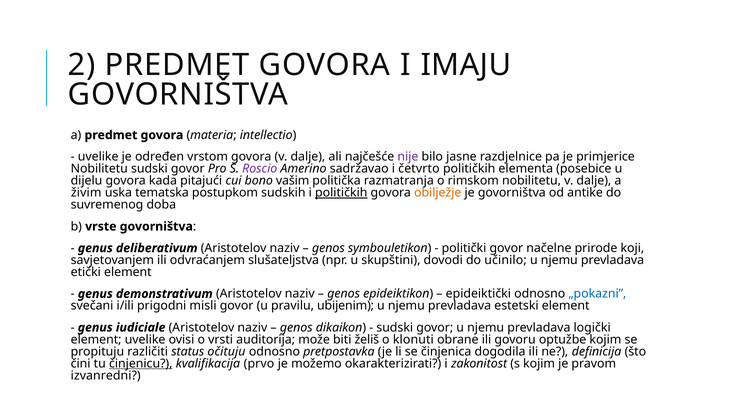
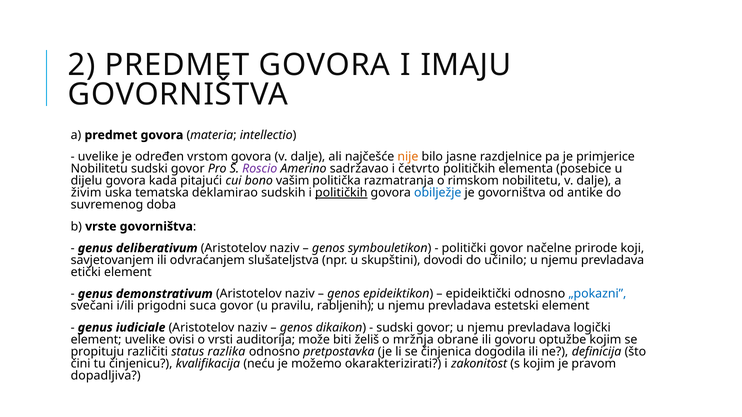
nije colour: purple -> orange
postupkom: postupkom -> deklamirao
obilježje colour: orange -> blue
misli: misli -> suca
ubijenim: ubijenim -> rabljenih
klonuti: klonuti -> mržnja
očituju: očituju -> razlika
činjenicu underline: present -> none
prvo: prvo -> neću
izvanredni: izvanredni -> dopadljiva
